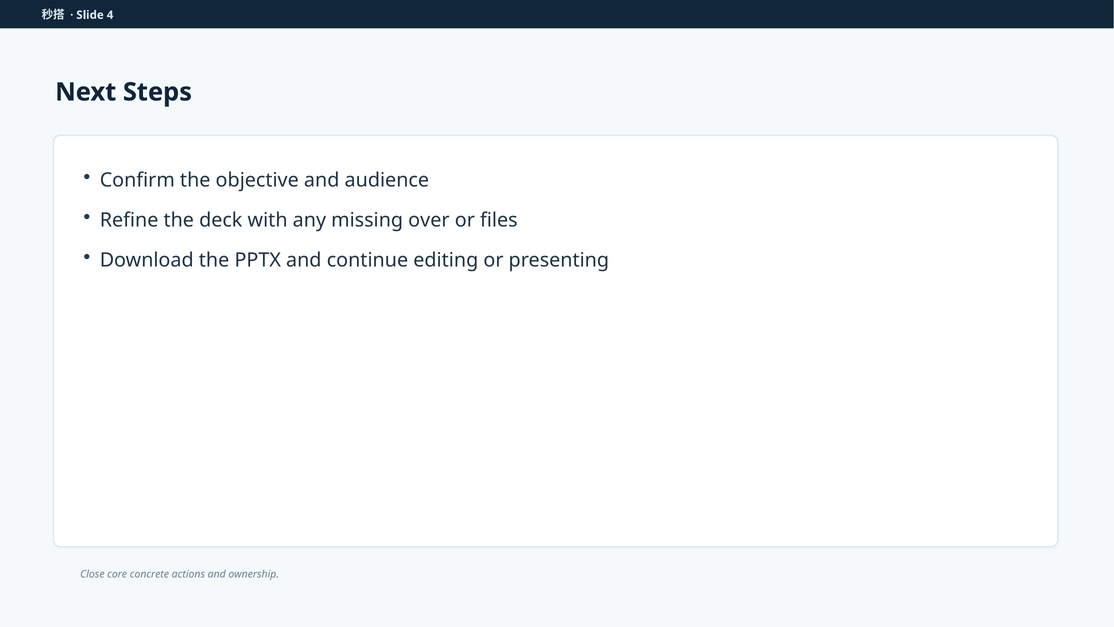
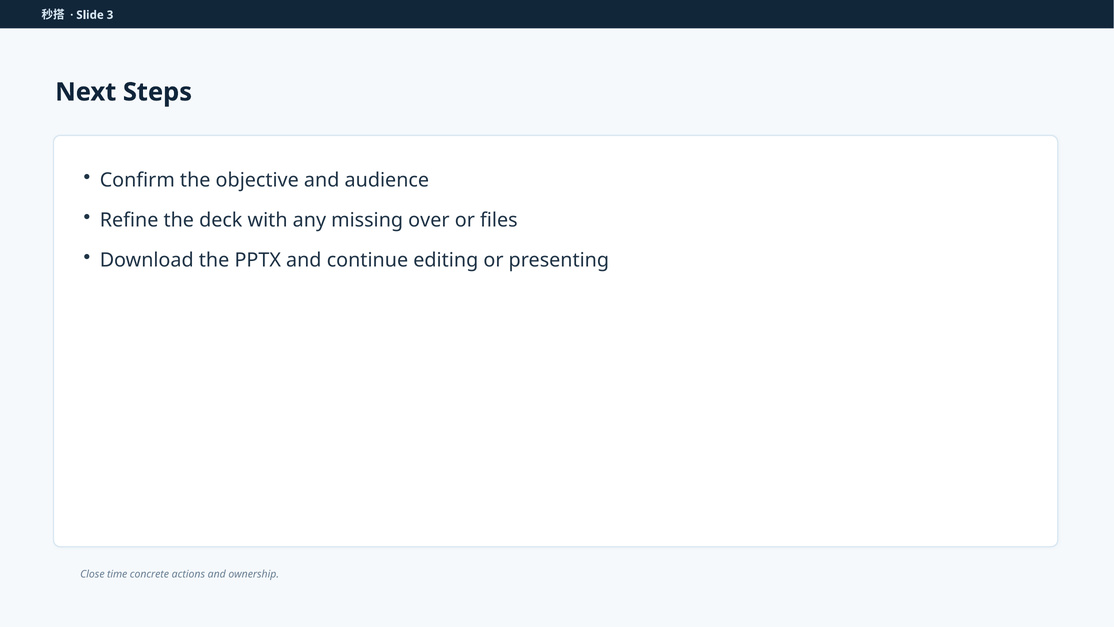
4: 4 -> 3
core: core -> time
